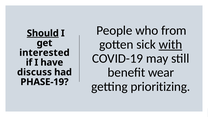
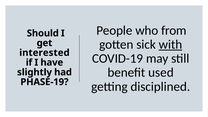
Should underline: present -> none
wear: wear -> used
discuss: discuss -> slightly
prioritizing: prioritizing -> disciplined
